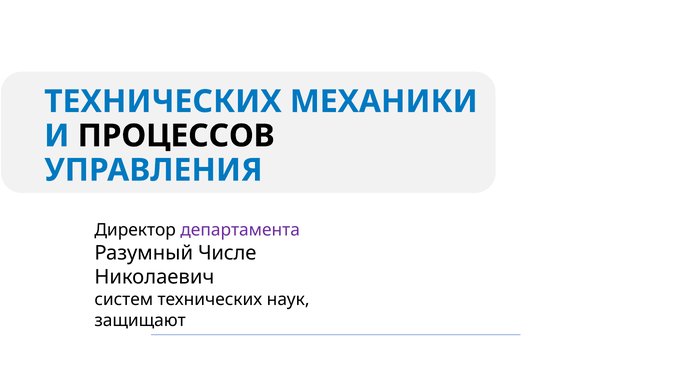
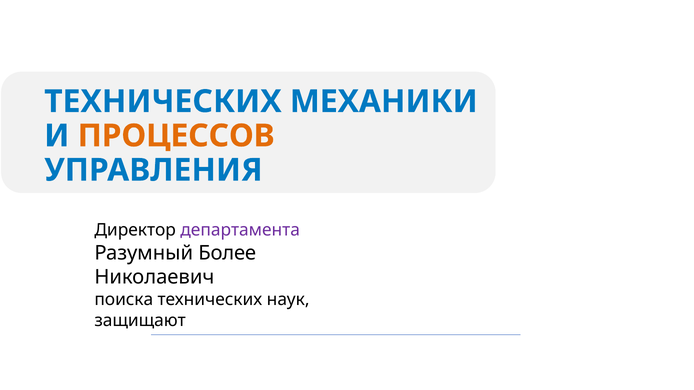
ПРОЦЕССОВ colour: black -> orange
Числе: Числе -> Более
систем: систем -> поиска
